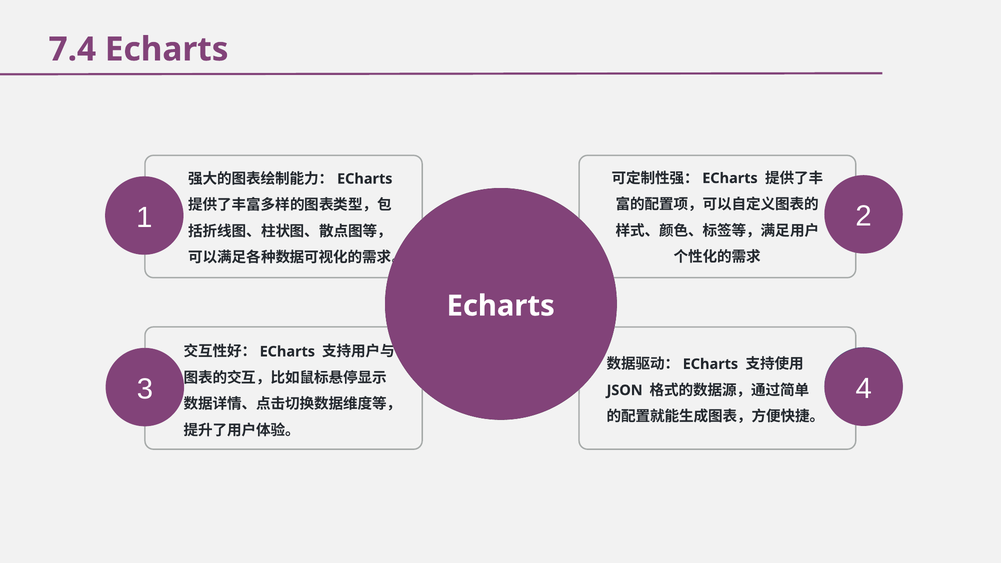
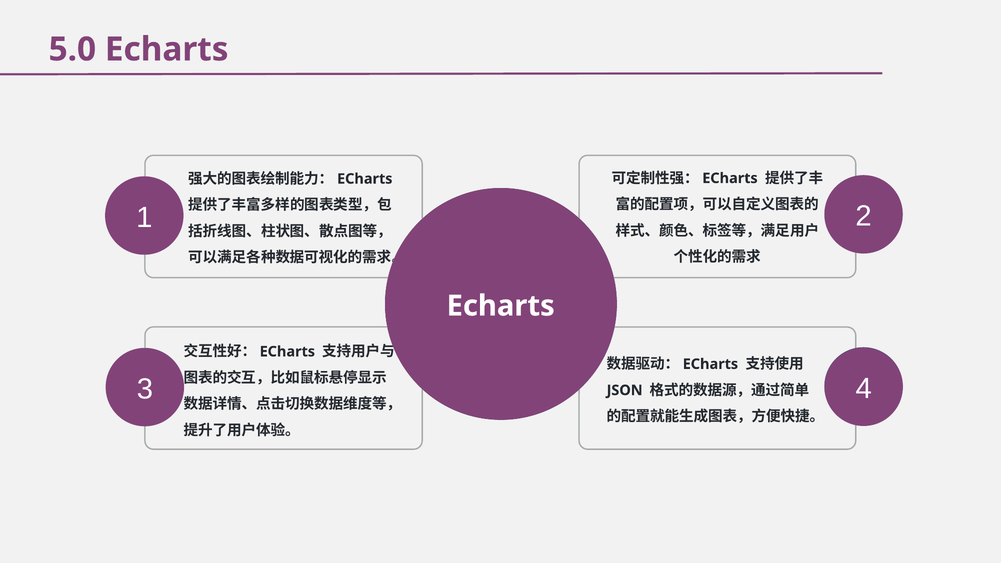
7.4: 7.4 -> 5.0
